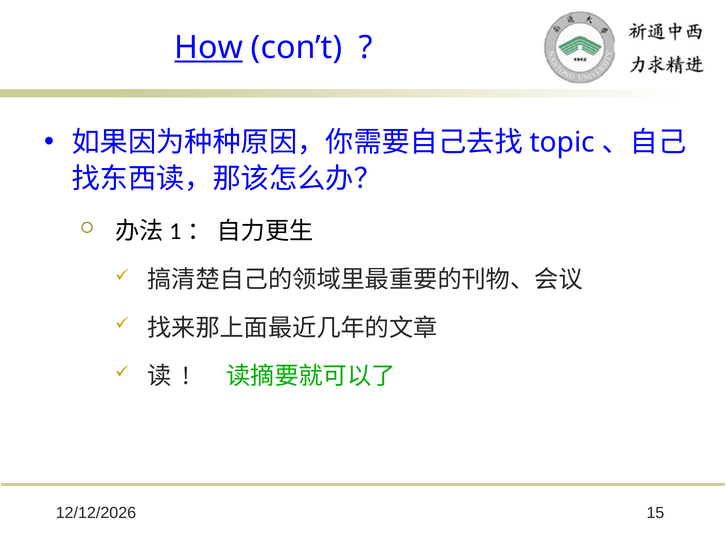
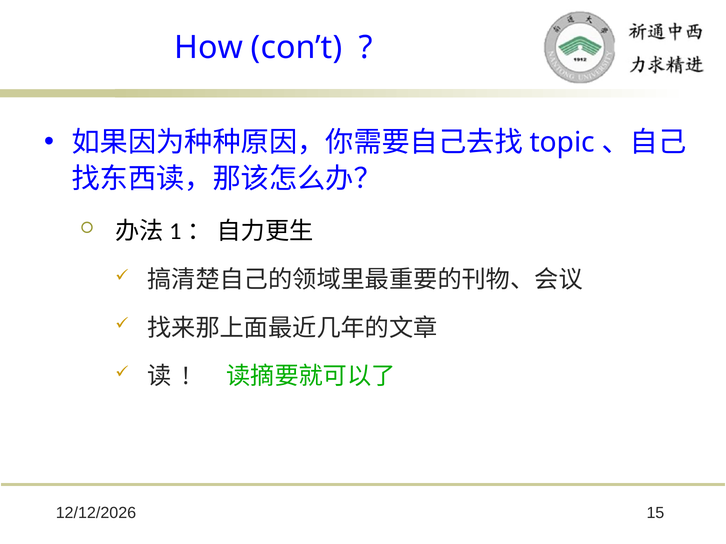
How underline: present -> none
